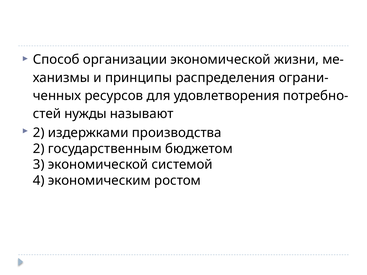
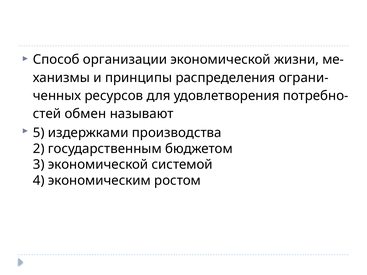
нужды: нужды -> обмен
2 at (39, 133): 2 -> 5
